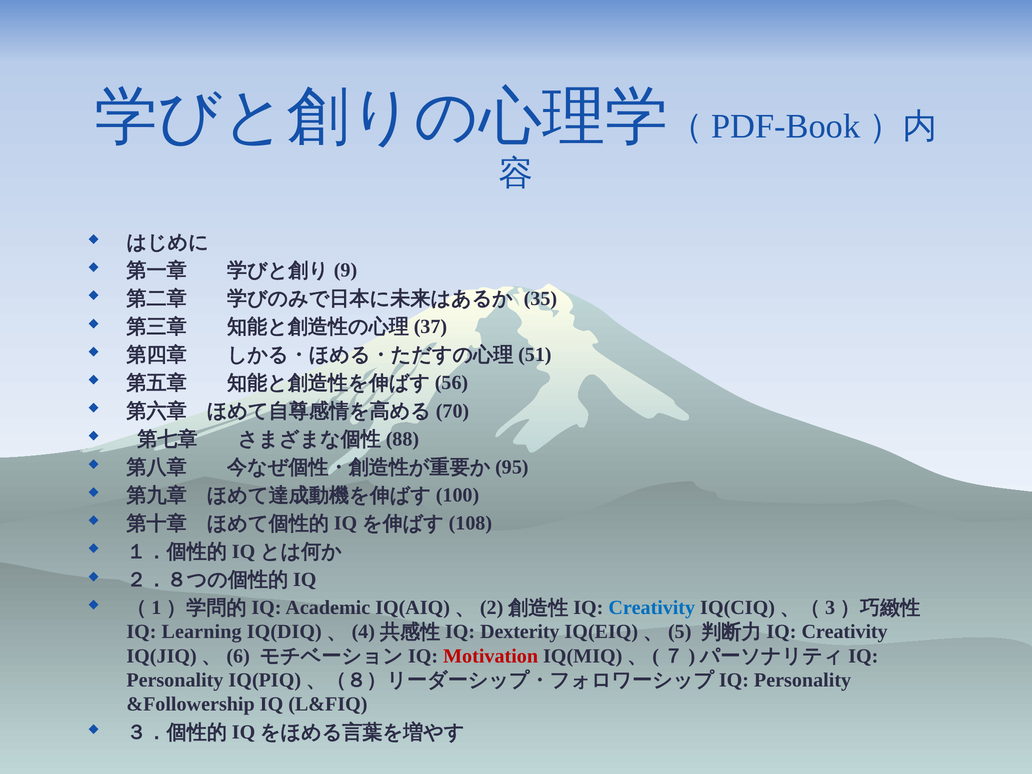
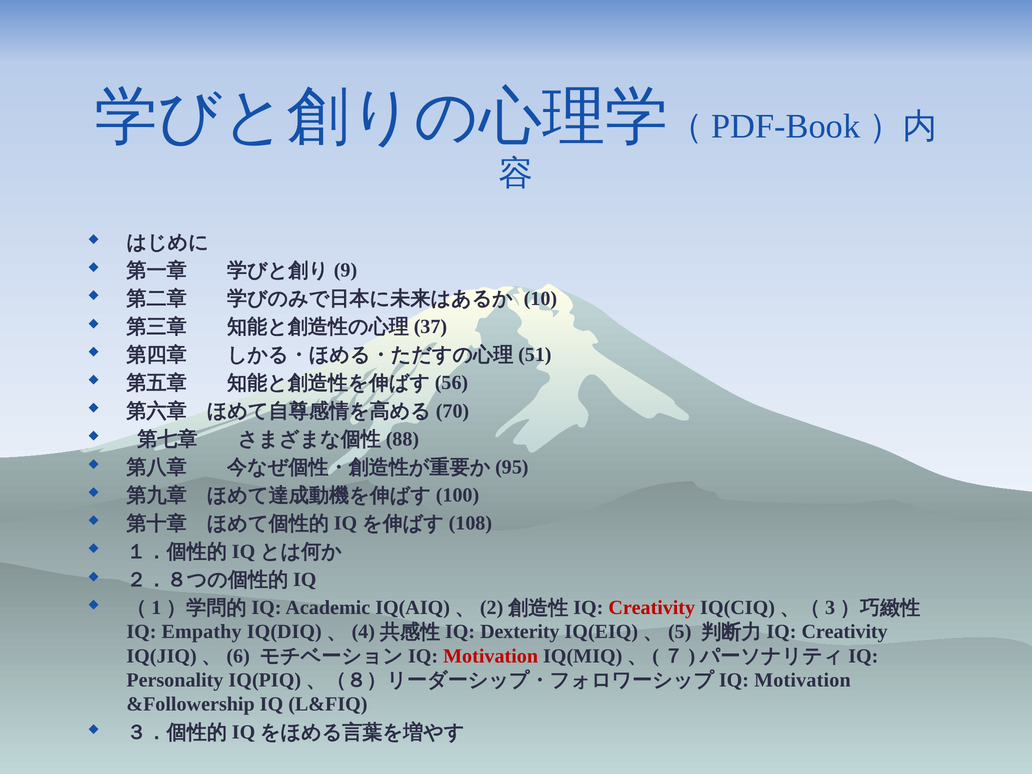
35: 35 -> 10
Creativity at (652, 608) colour: blue -> red
Learning: Learning -> Empathy
Personality at (803, 680): Personality -> Motivation
